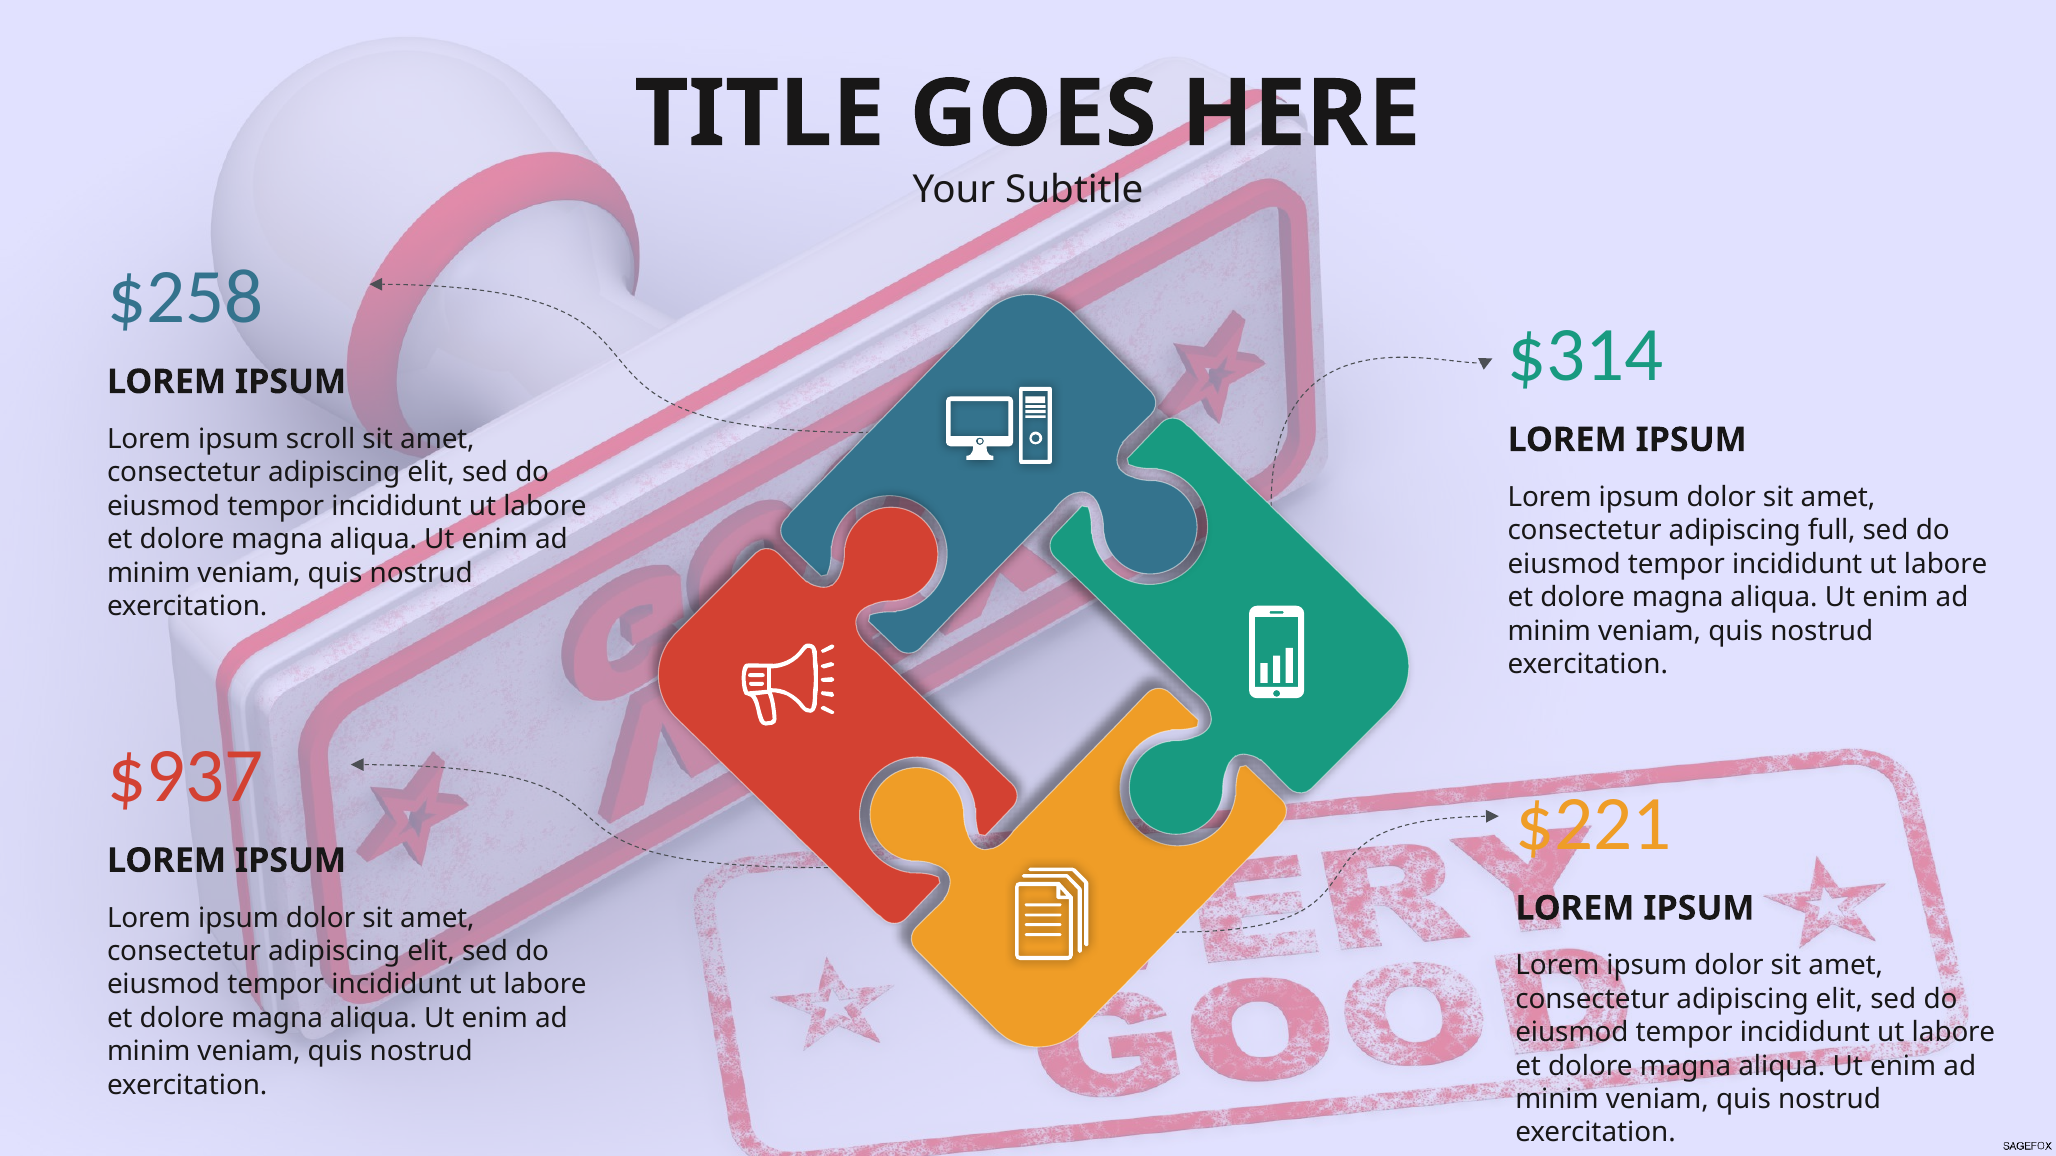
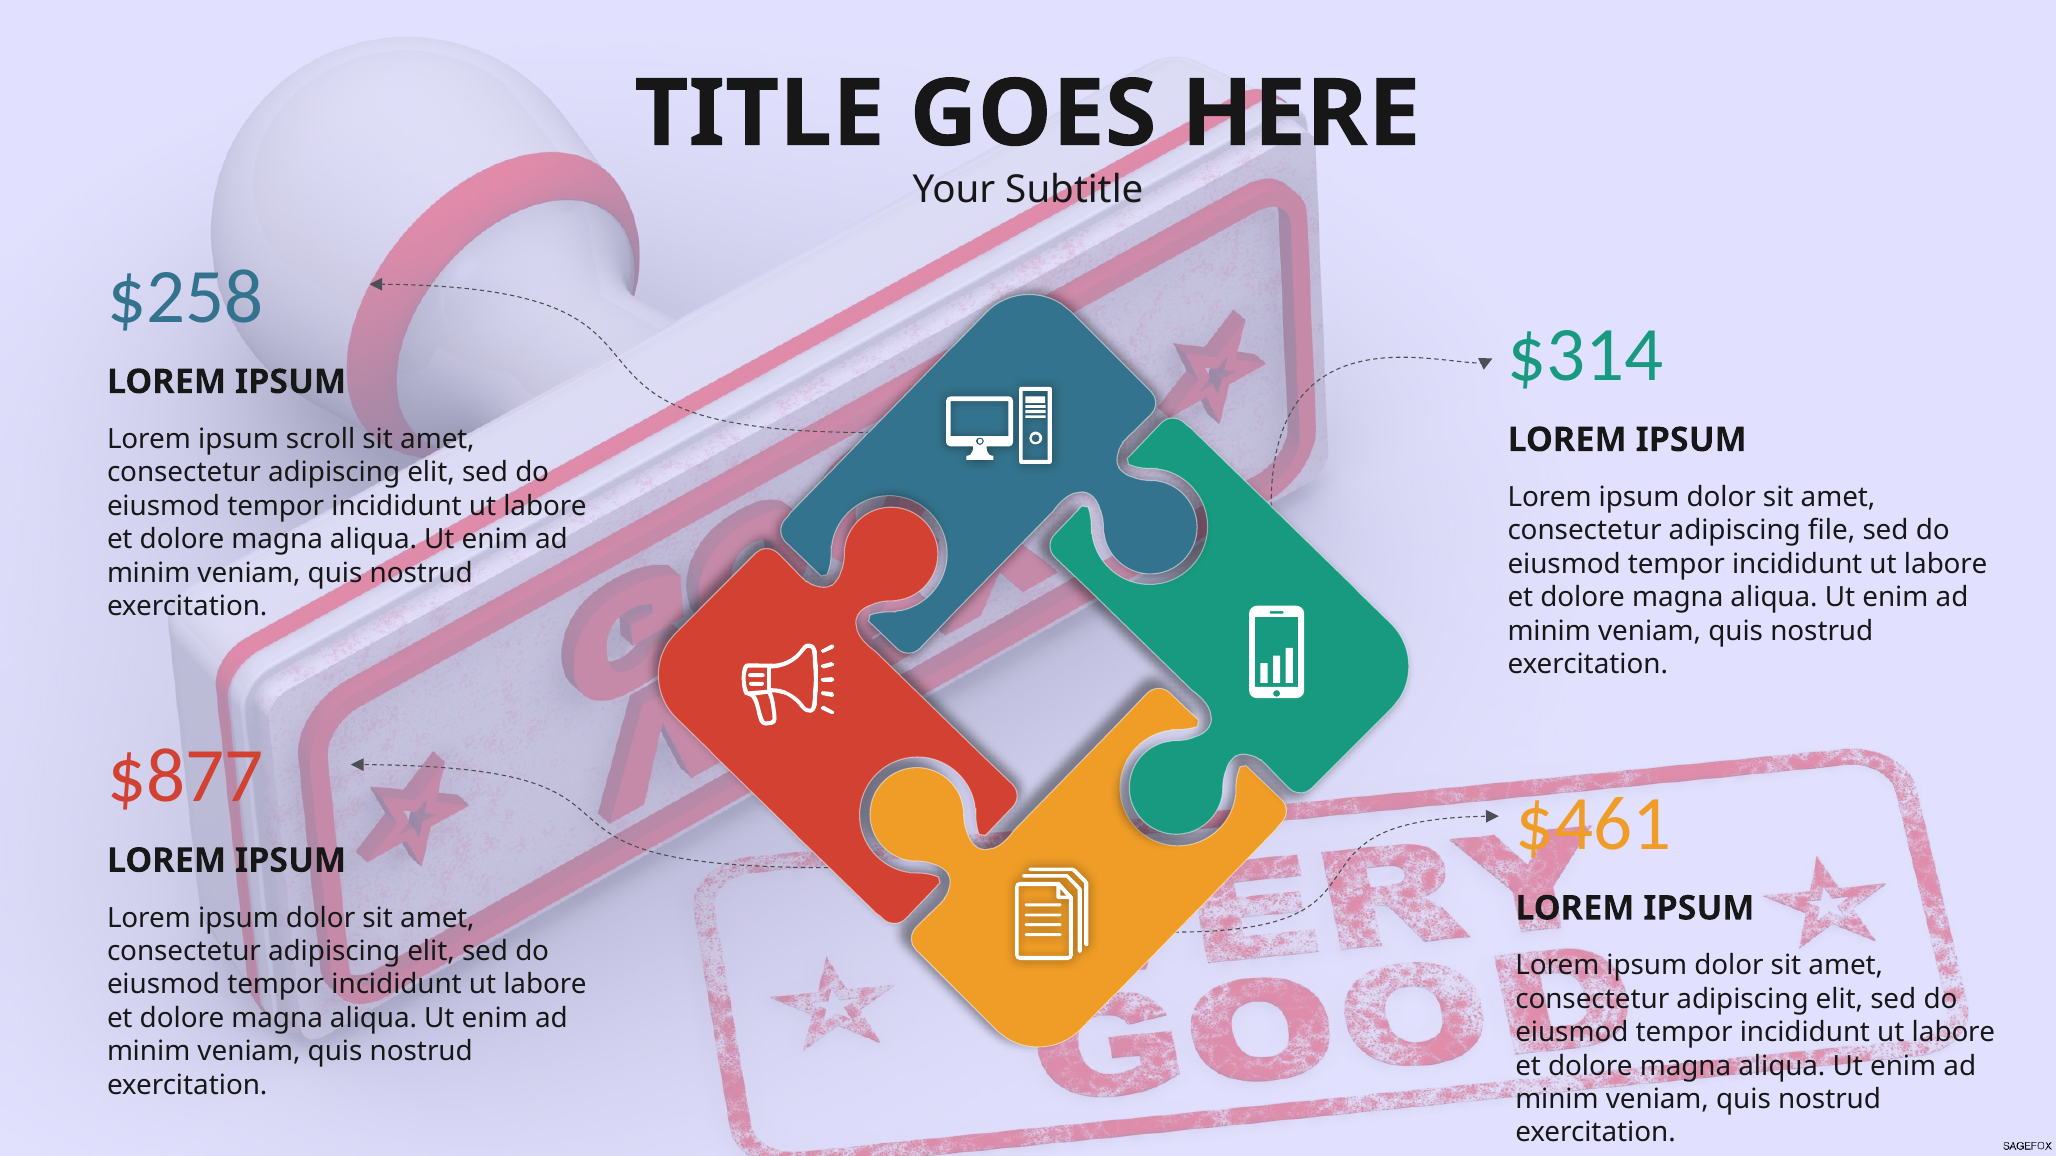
full: full -> file
$937: $937 -> $877
$221: $221 -> $461
